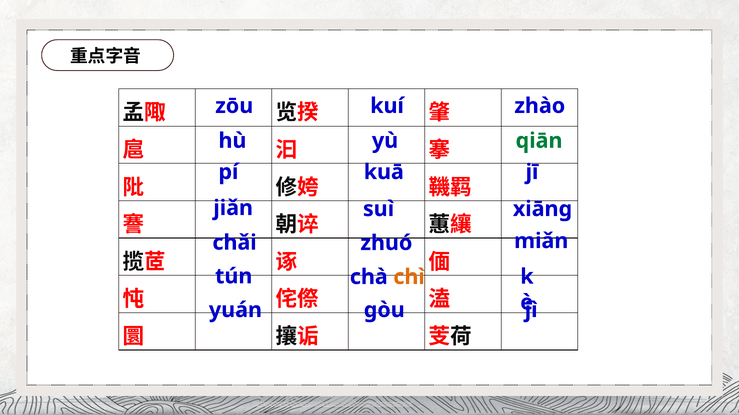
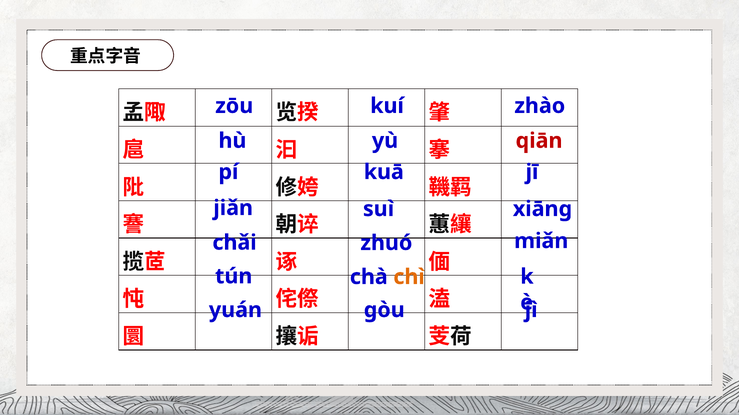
qiān colour: green -> red
